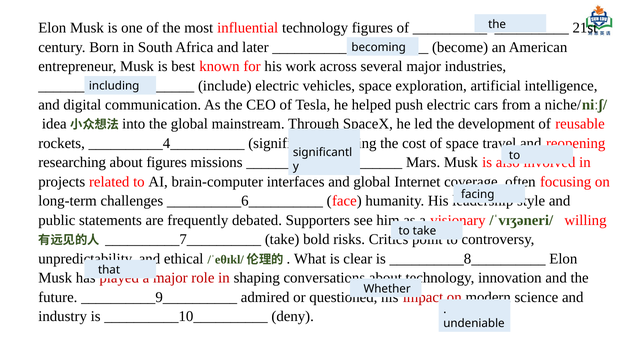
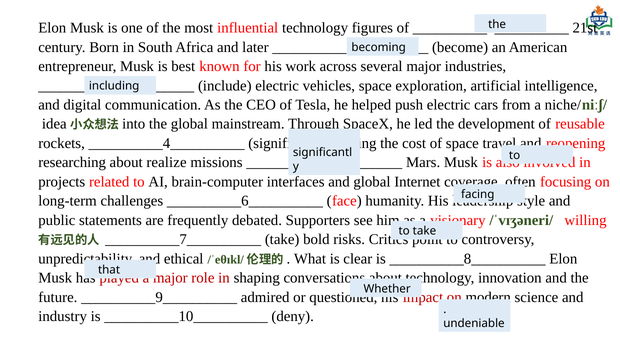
about figures: figures -> realize
